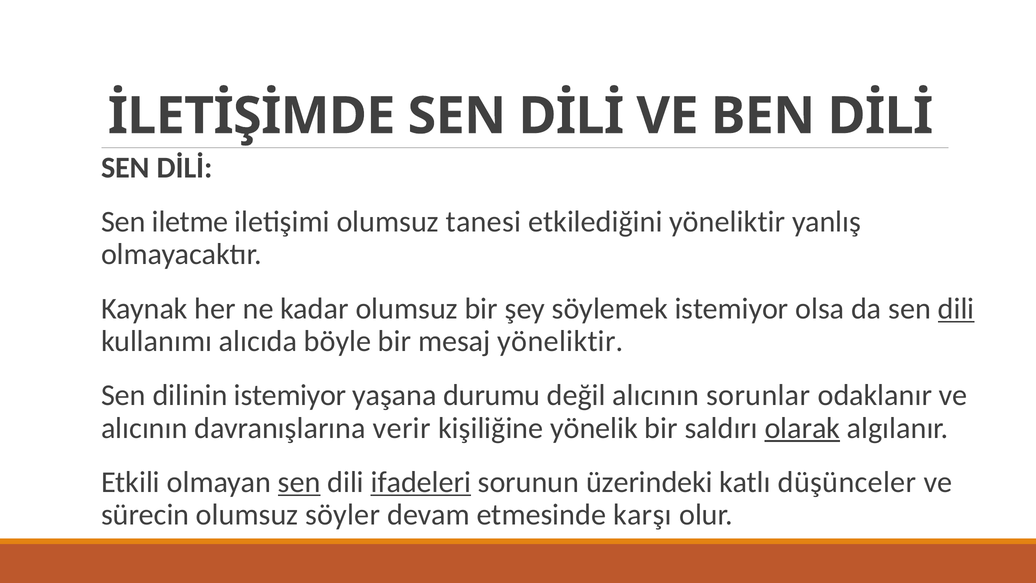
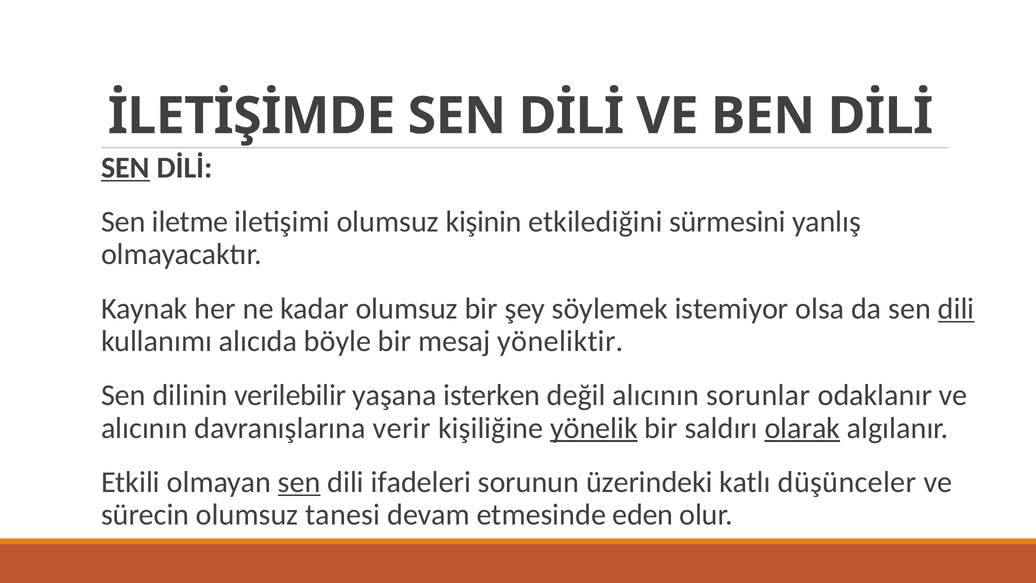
SEN at (125, 168) underline: none -> present
tanesi: tanesi -> kişinin
etkilediğini yöneliktir: yöneliktir -> sürmesini
dilinin istemiyor: istemiyor -> verilebilir
durumu: durumu -> isterken
yönelik underline: none -> present
ifadeleri underline: present -> none
söyler: söyler -> tanesi
karşı: karşı -> eden
